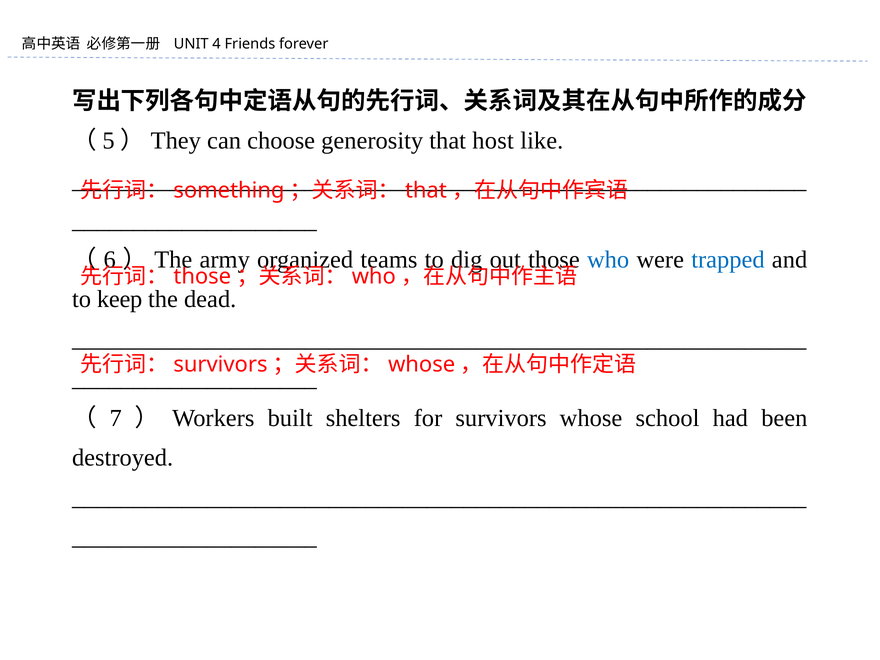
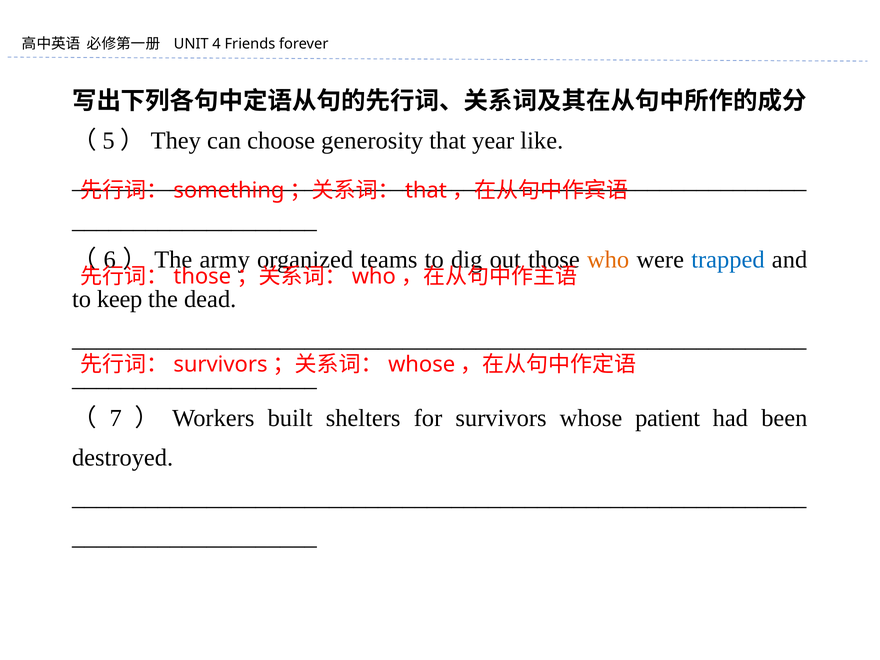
host: host -> year
who colour: blue -> orange
school: school -> patient
